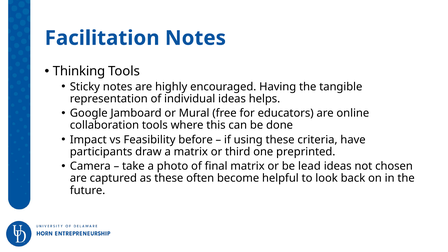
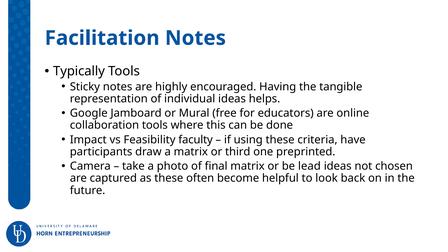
Thinking: Thinking -> Typically
before: before -> faculty
